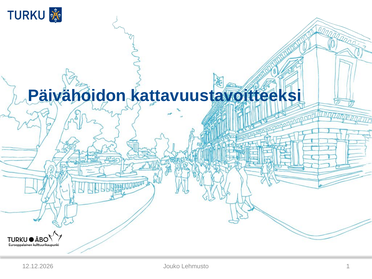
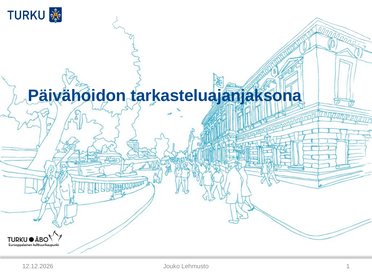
kattavuustavoitteeksi: kattavuustavoitteeksi -> tarkasteluajanjaksona
